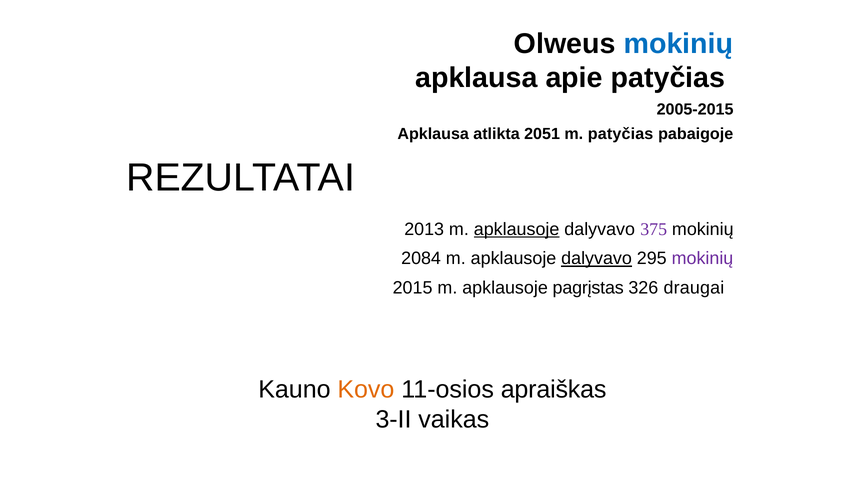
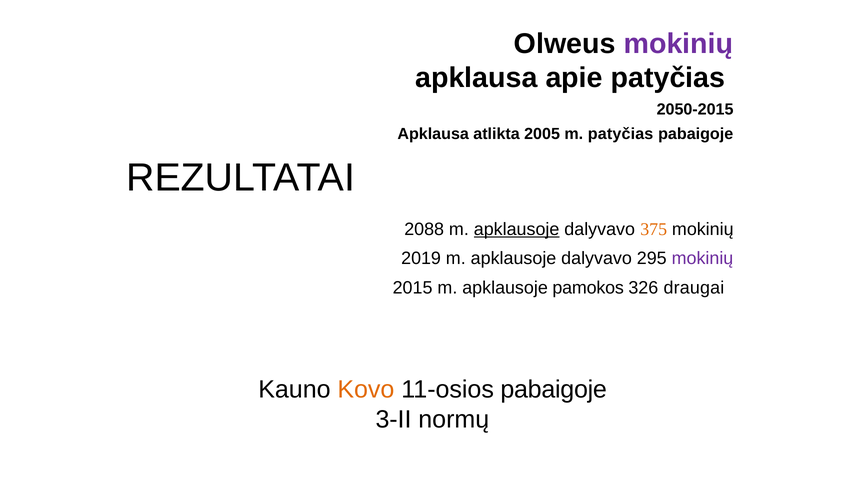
mokinių at (678, 44) colour: blue -> purple
2005-2015: 2005-2015 -> 2050-2015
2051: 2051 -> 2005
2013: 2013 -> 2088
375 colour: purple -> orange
2084: 2084 -> 2019
dalyvavo at (597, 259) underline: present -> none
pagrįstas: pagrįstas -> pamokos
11-osios apraiškas: apraiškas -> pabaigoje
vaikas: vaikas -> normų
